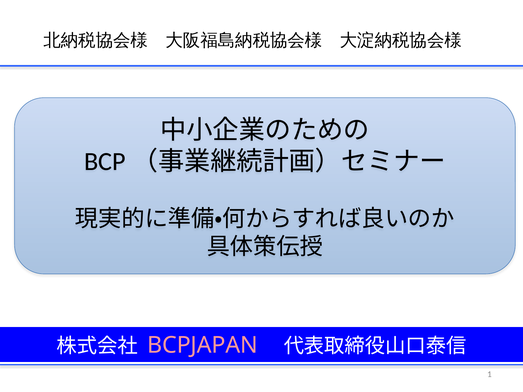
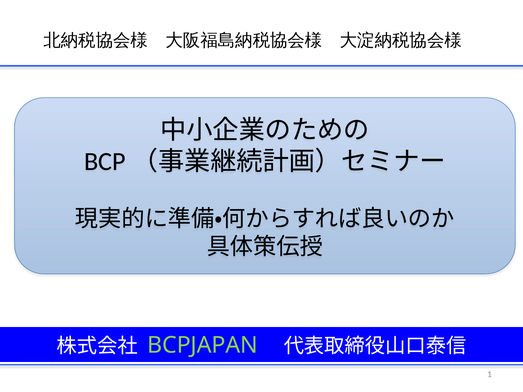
BCPJAPAN colour: pink -> light green
